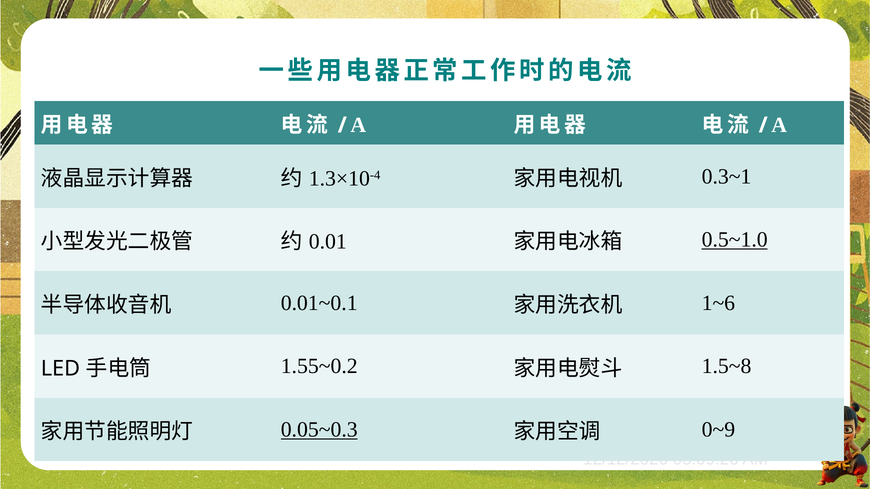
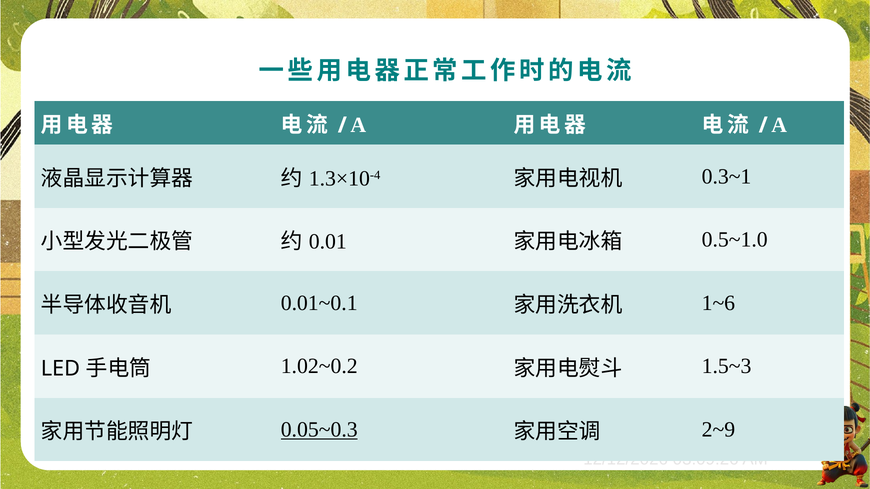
0.5~1.0 underline: present -> none
1.55~0.2: 1.55~0.2 -> 1.02~0.2
1.5~8: 1.5~8 -> 1.5~3
0~9: 0~9 -> 2~9
